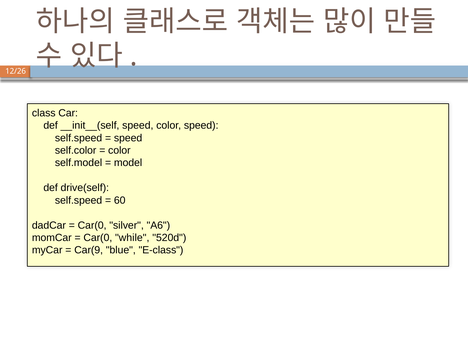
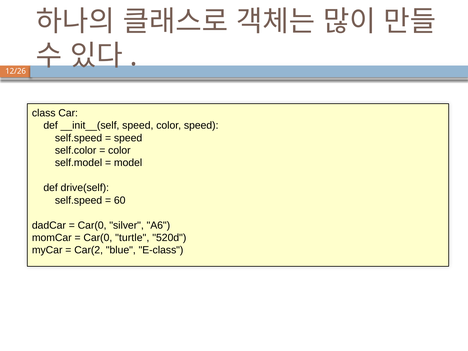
while: while -> turtle
Car(9: Car(9 -> Car(2
